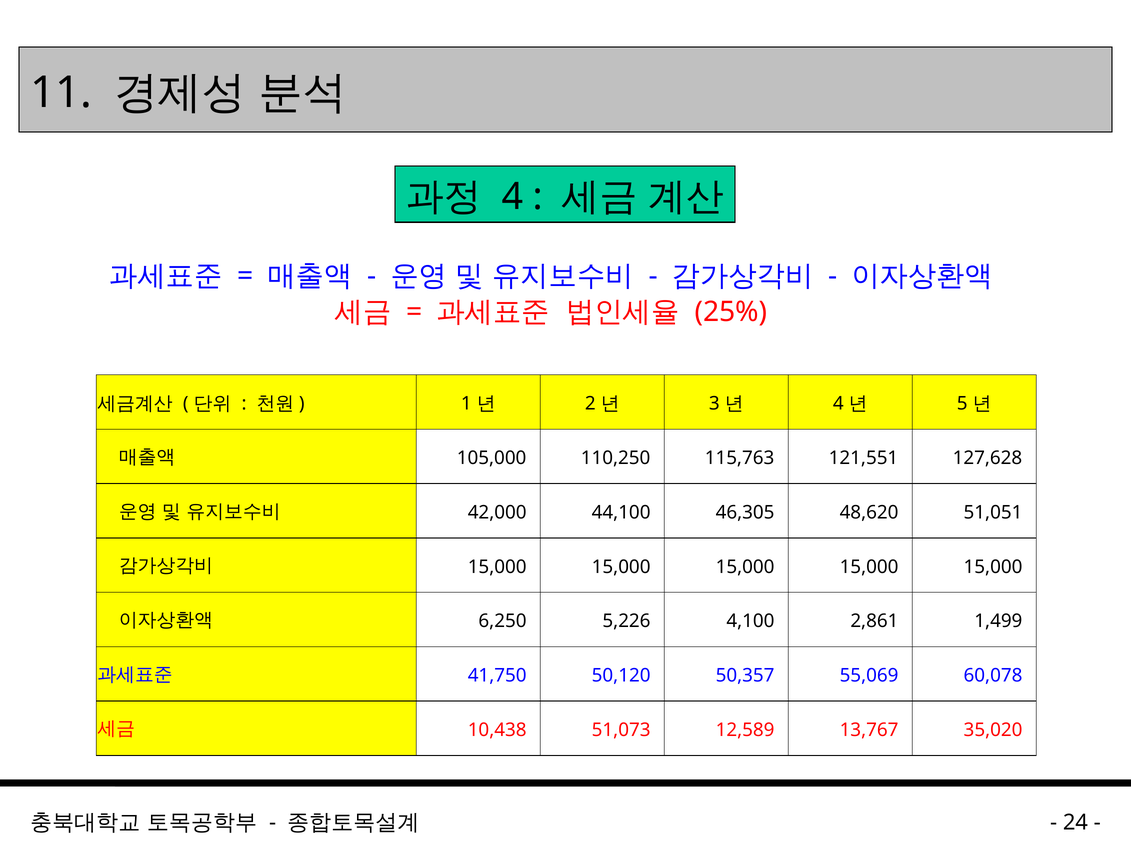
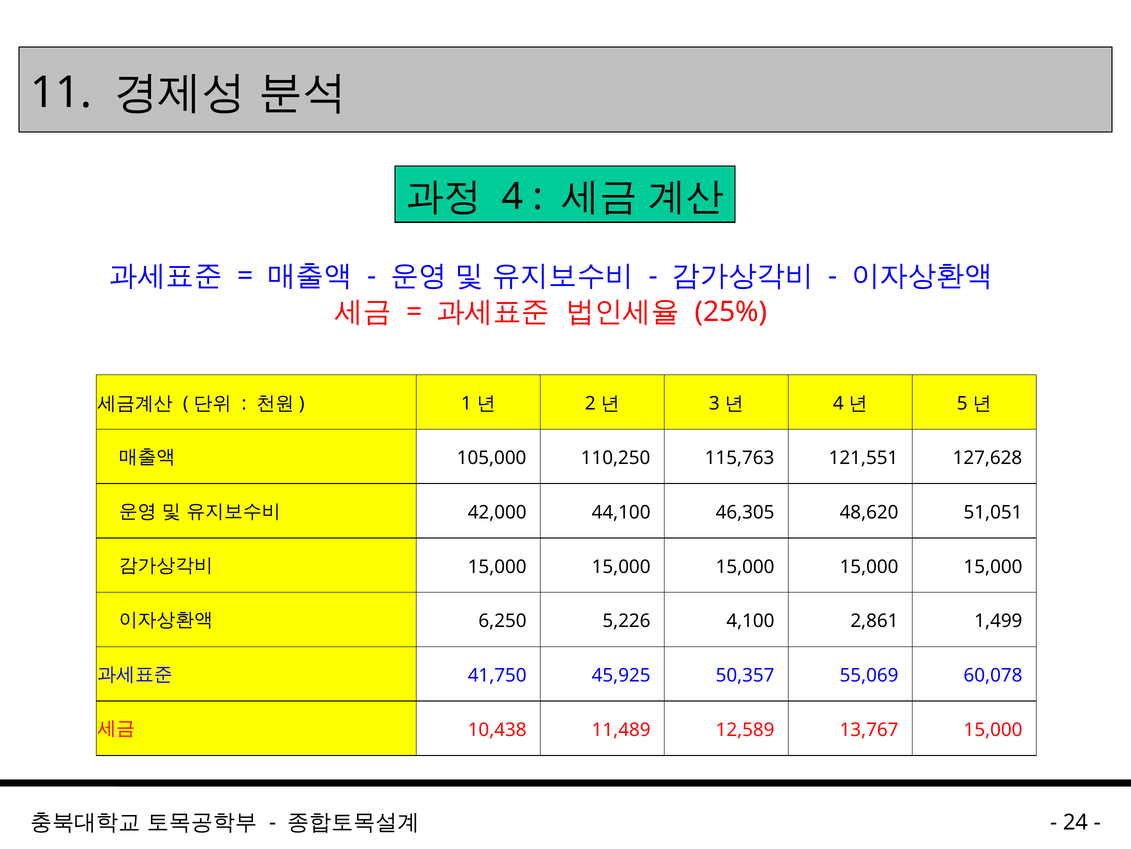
50,120: 50,120 -> 45,925
51,073: 51,073 -> 11,489
13,767 35,020: 35,020 -> 15,000
